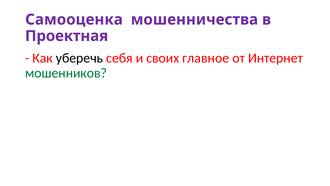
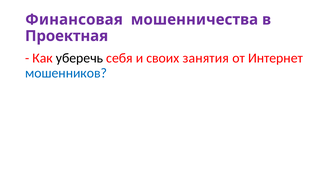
Самооценка: Самооценка -> Финансовая
главное: главное -> занятия
мошенников colour: green -> blue
